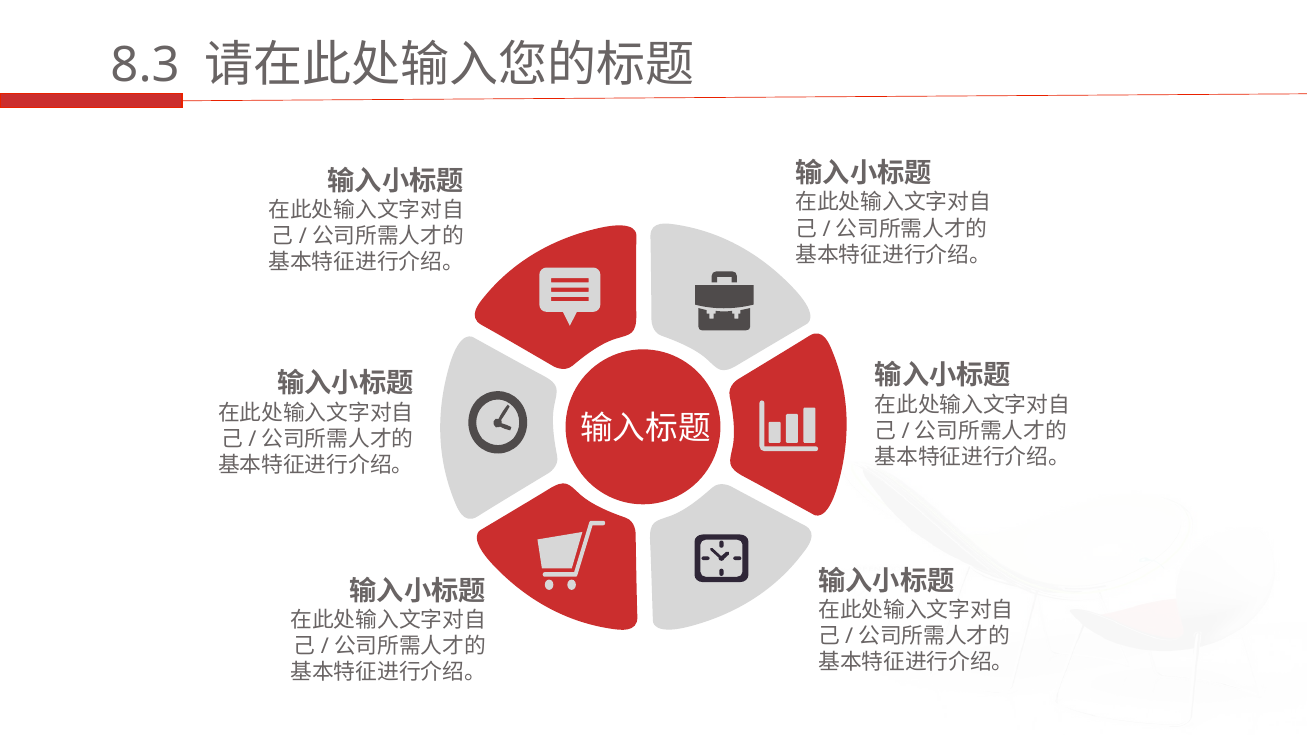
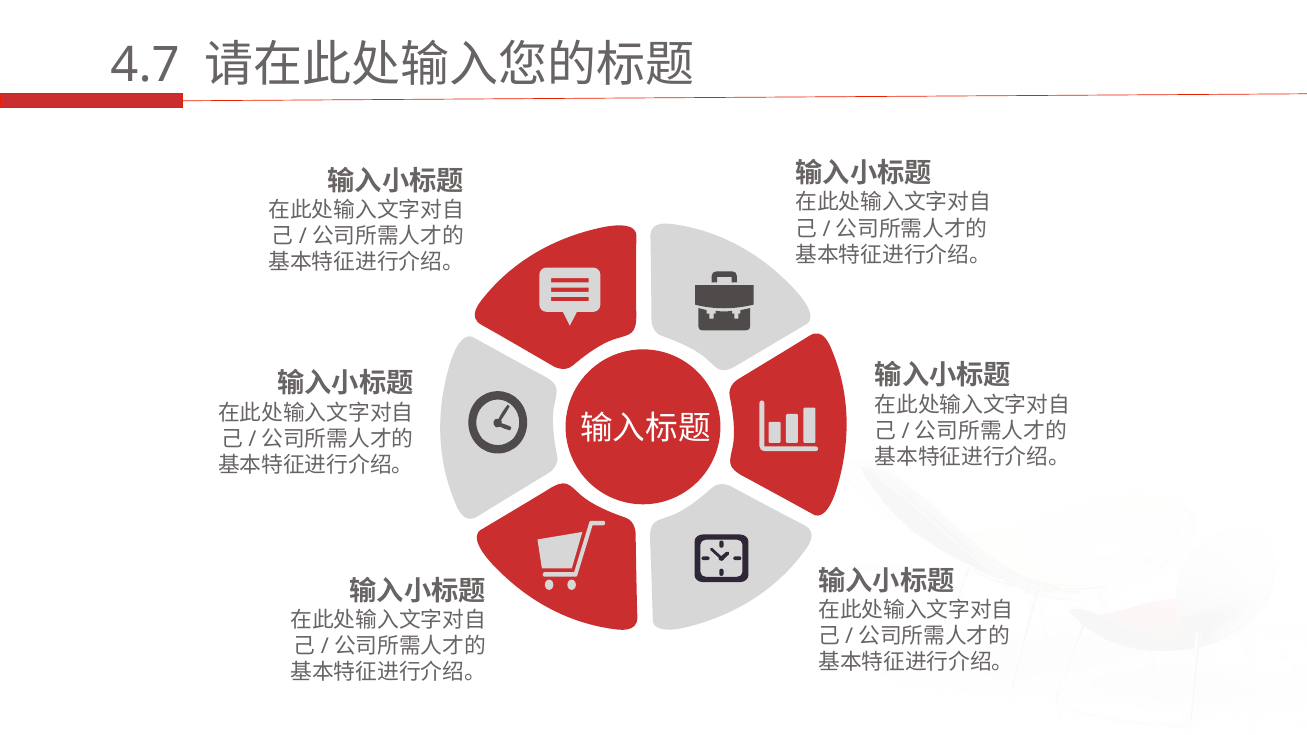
8.3: 8.3 -> 4.7
